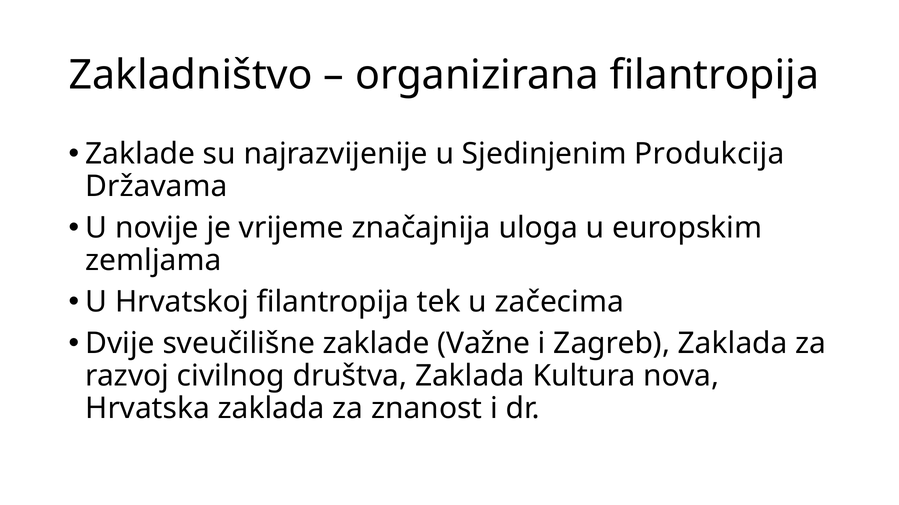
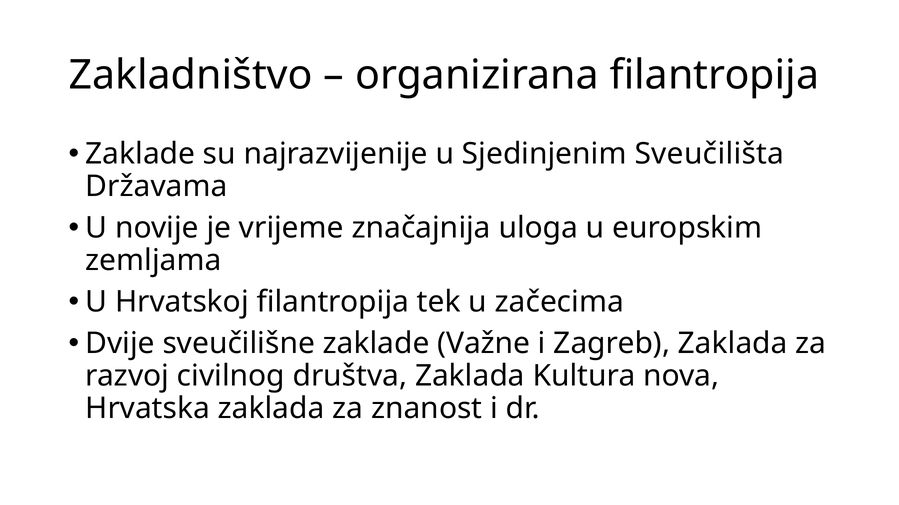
Produkcija: Produkcija -> Sveučilišta
